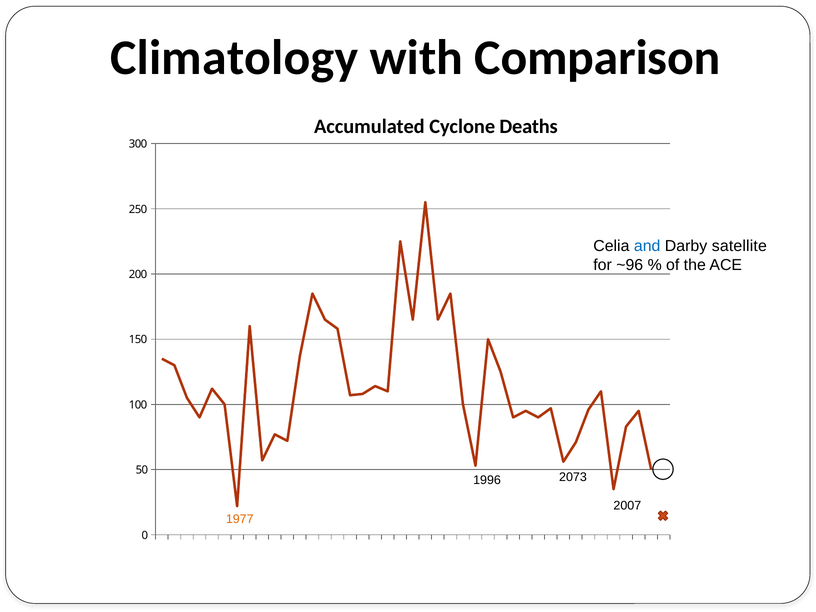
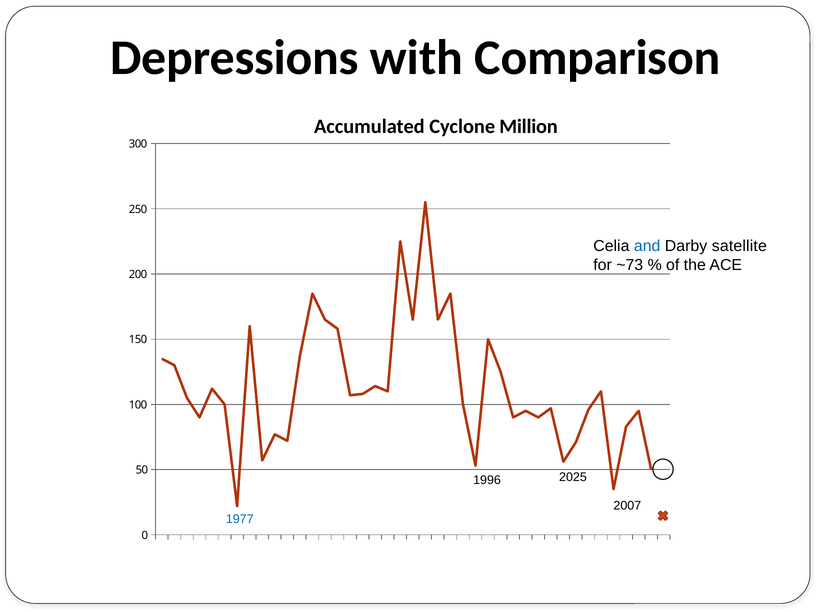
Climatology: Climatology -> Depressions
Deaths: Deaths -> Million
~96: ~96 -> ~73
2073: 2073 -> 2025
1977 colour: orange -> blue
